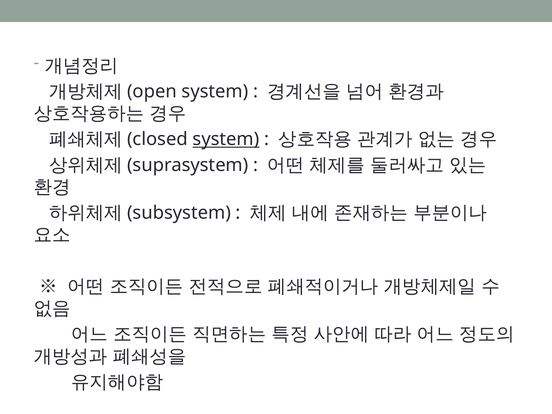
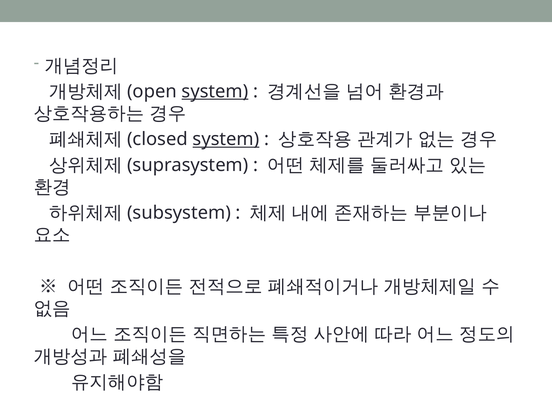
system at (215, 91) underline: none -> present
